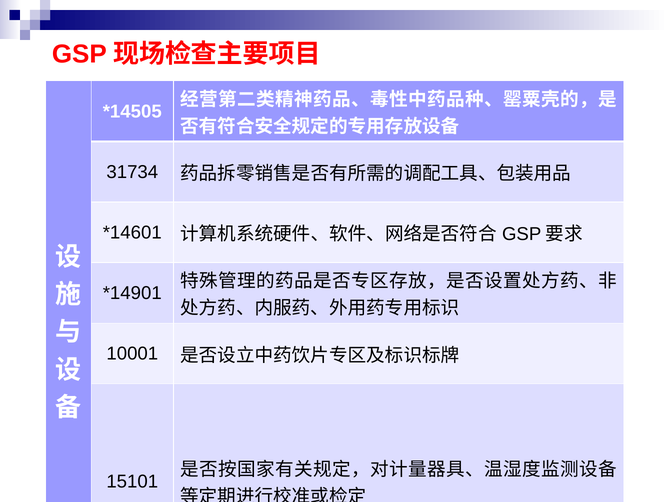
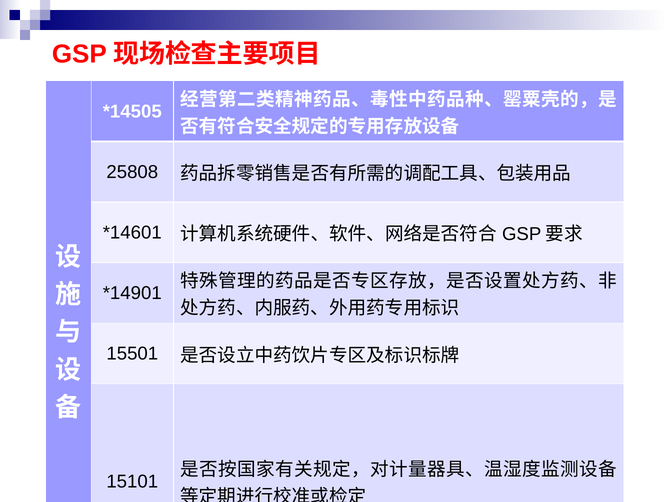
31734: 31734 -> 25808
10001: 10001 -> 15501
